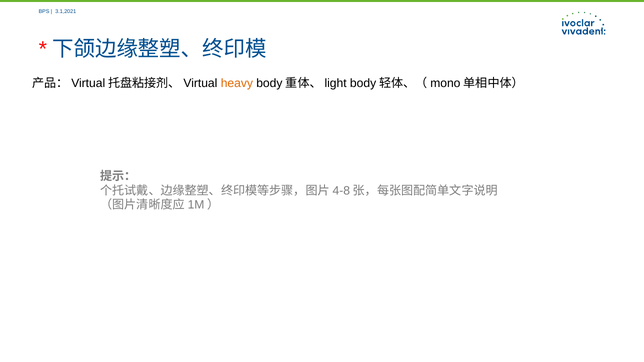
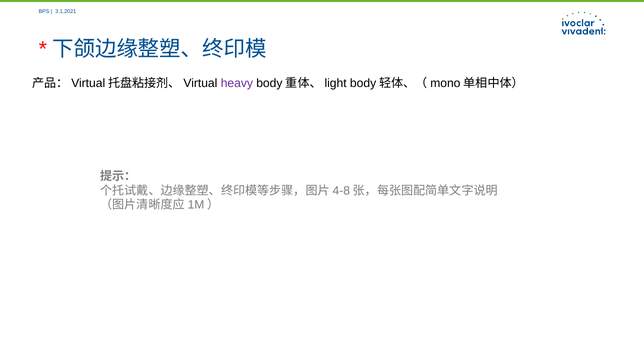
heavy colour: orange -> purple
